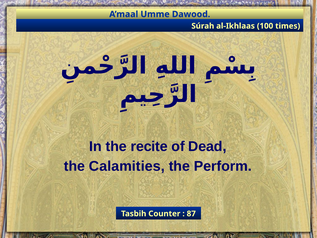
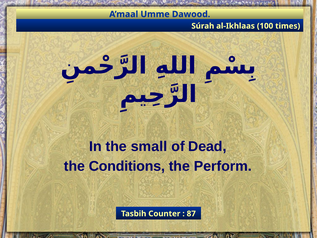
recite: recite -> small
Calamities: Calamities -> Conditions
